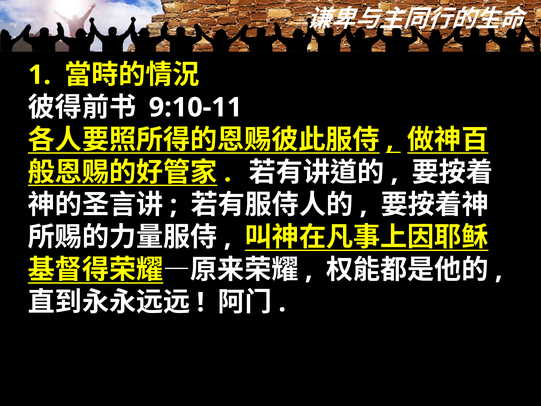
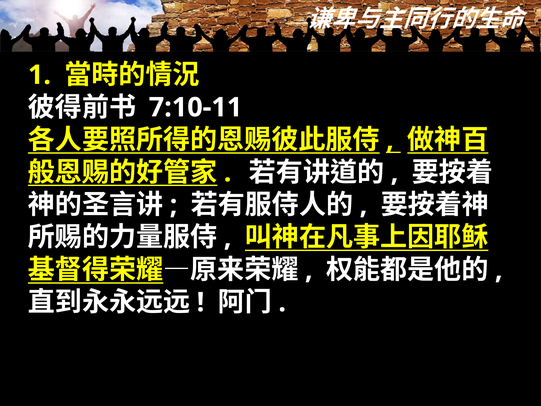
9:10-11: 9:10-11 -> 7:10-11
